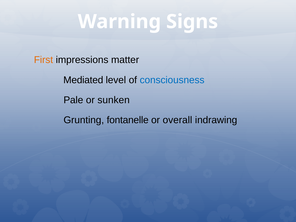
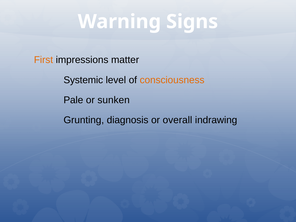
Mediated: Mediated -> Systemic
consciousness colour: blue -> orange
fontanelle: fontanelle -> diagnosis
